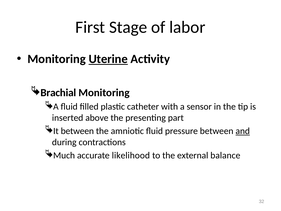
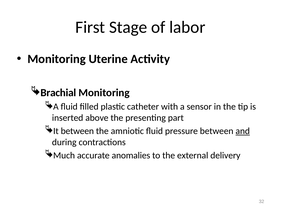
Uterine underline: present -> none
likelihood: likelihood -> anomalies
balance: balance -> delivery
